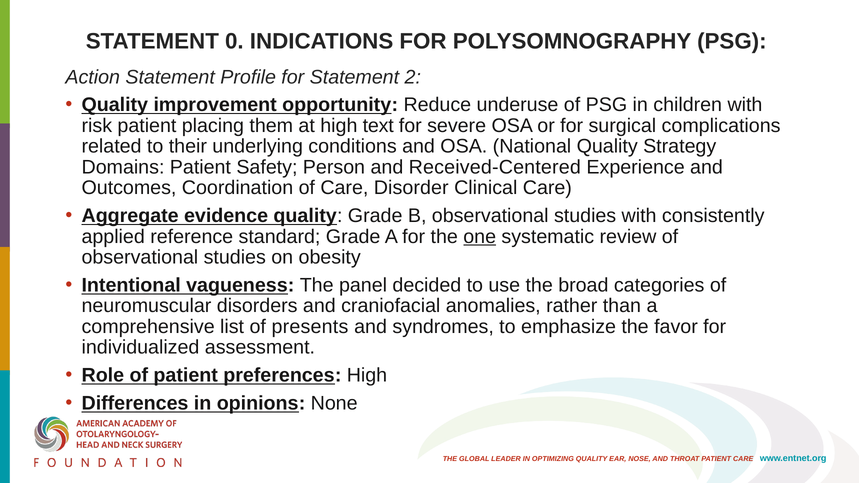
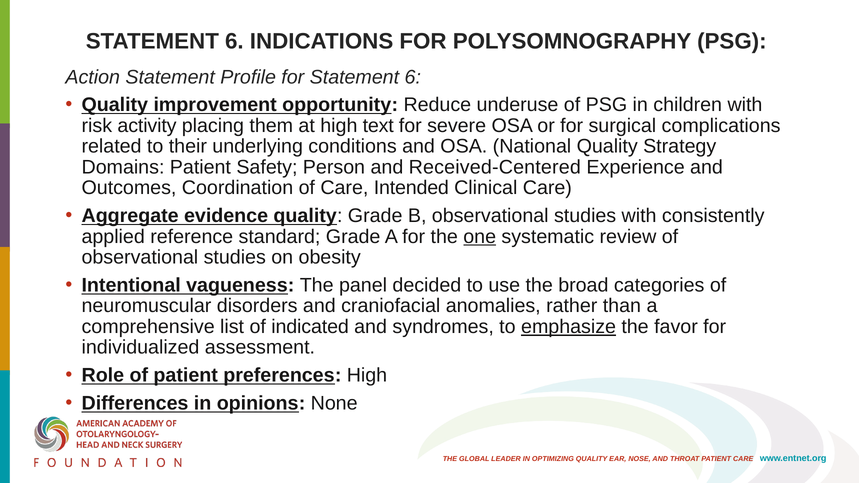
0 at (234, 41): 0 -> 6
for Statement 2: 2 -> 6
risk patient: patient -> activity
Disorder: Disorder -> Intended
presents: presents -> indicated
emphasize underline: none -> present
